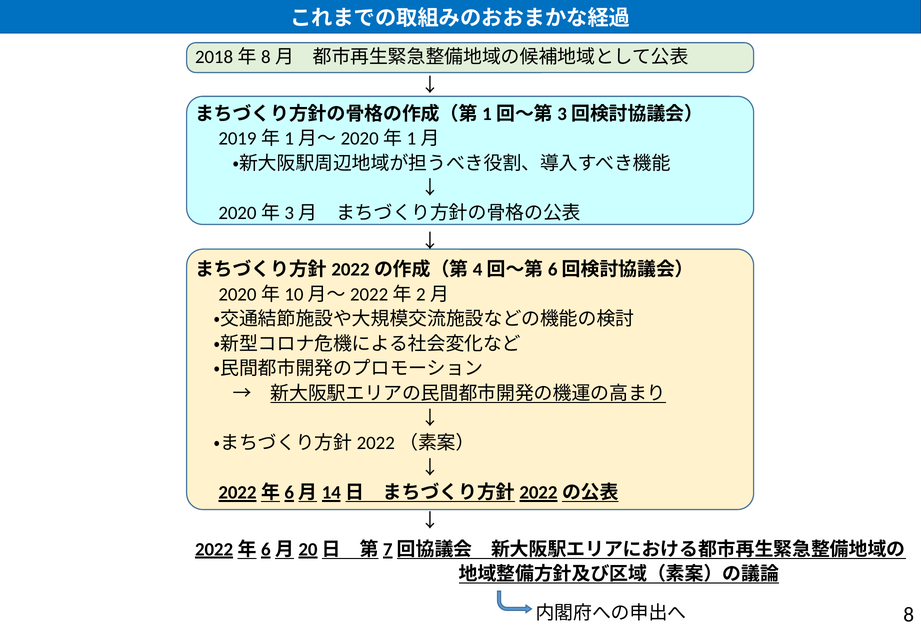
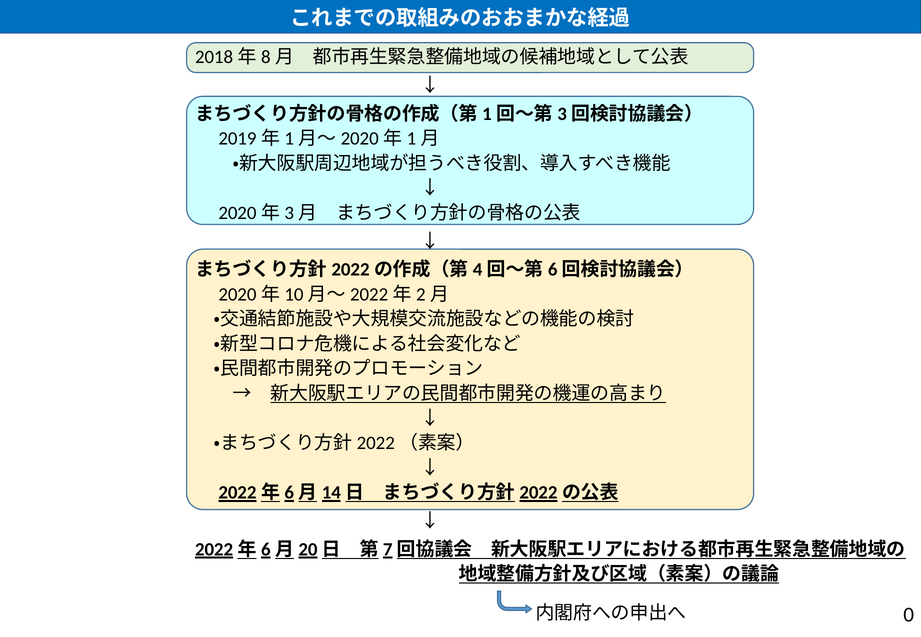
8: 8 -> 0
